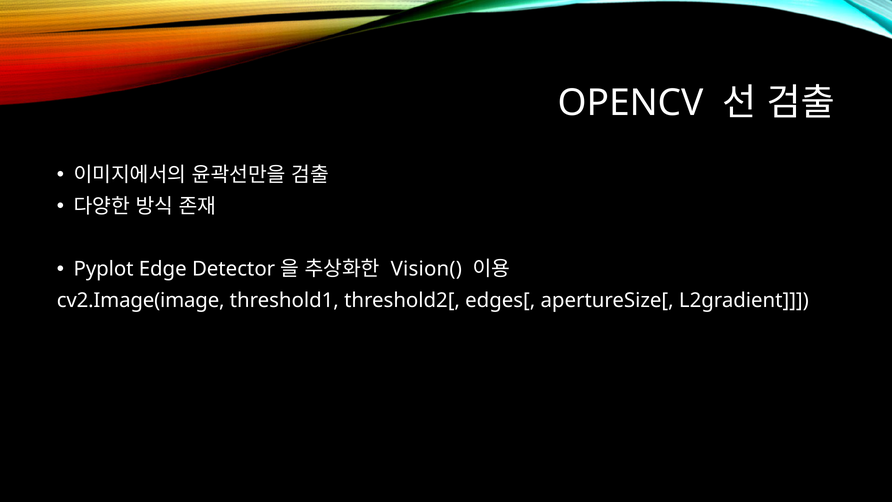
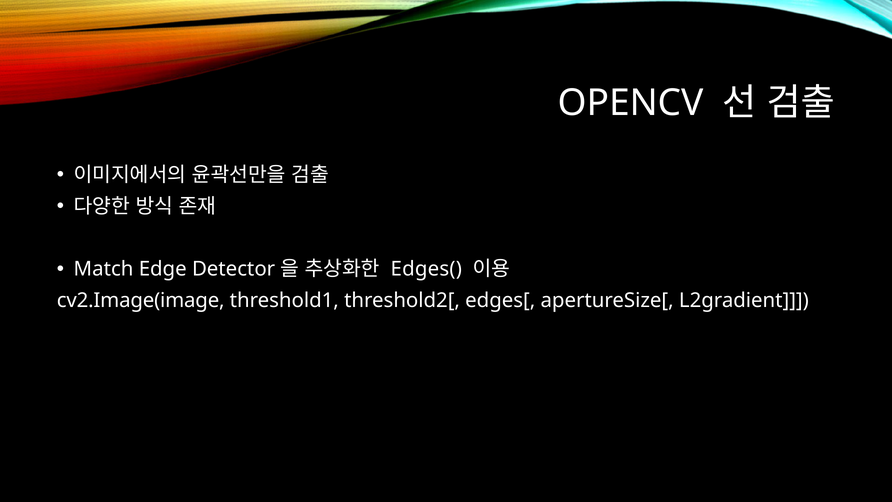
Pyplot: Pyplot -> Match
Vision(: Vision( -> Edges(
